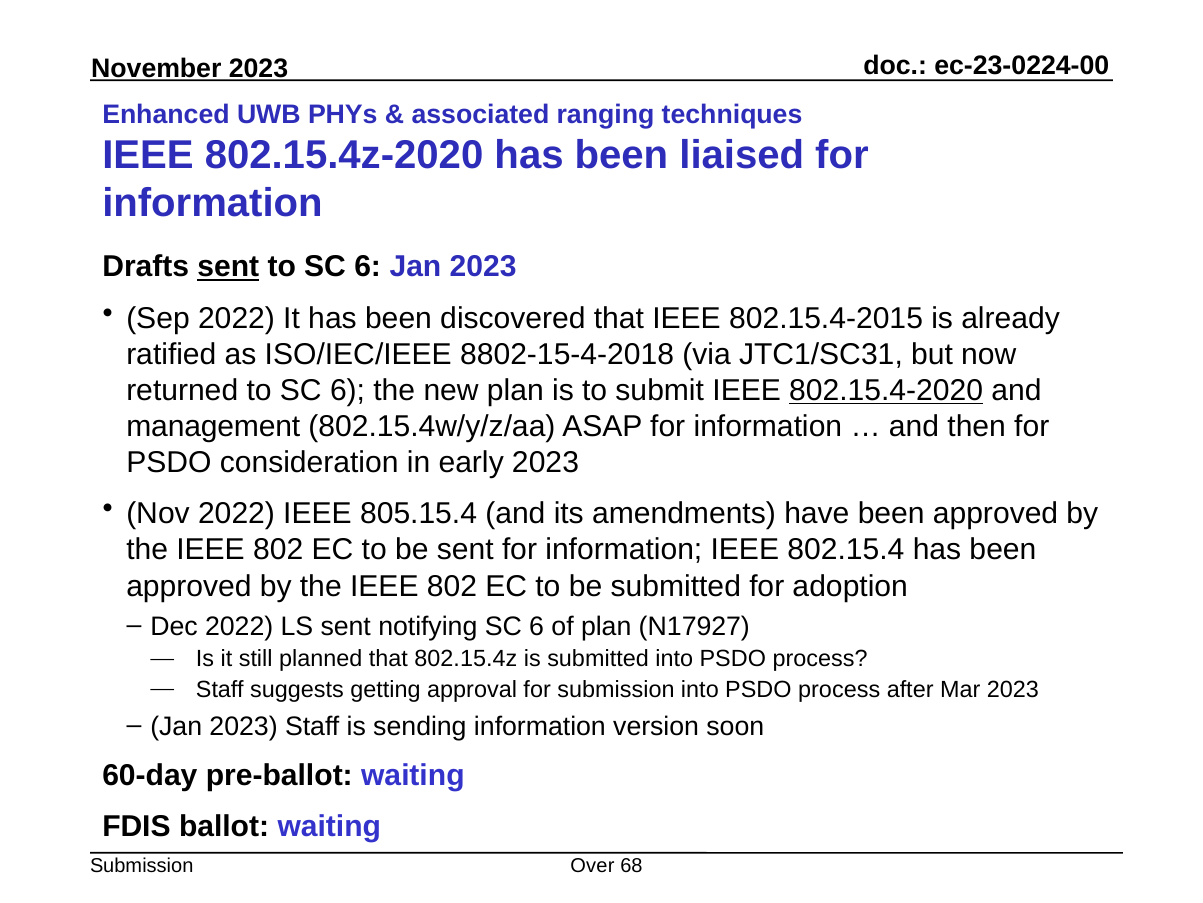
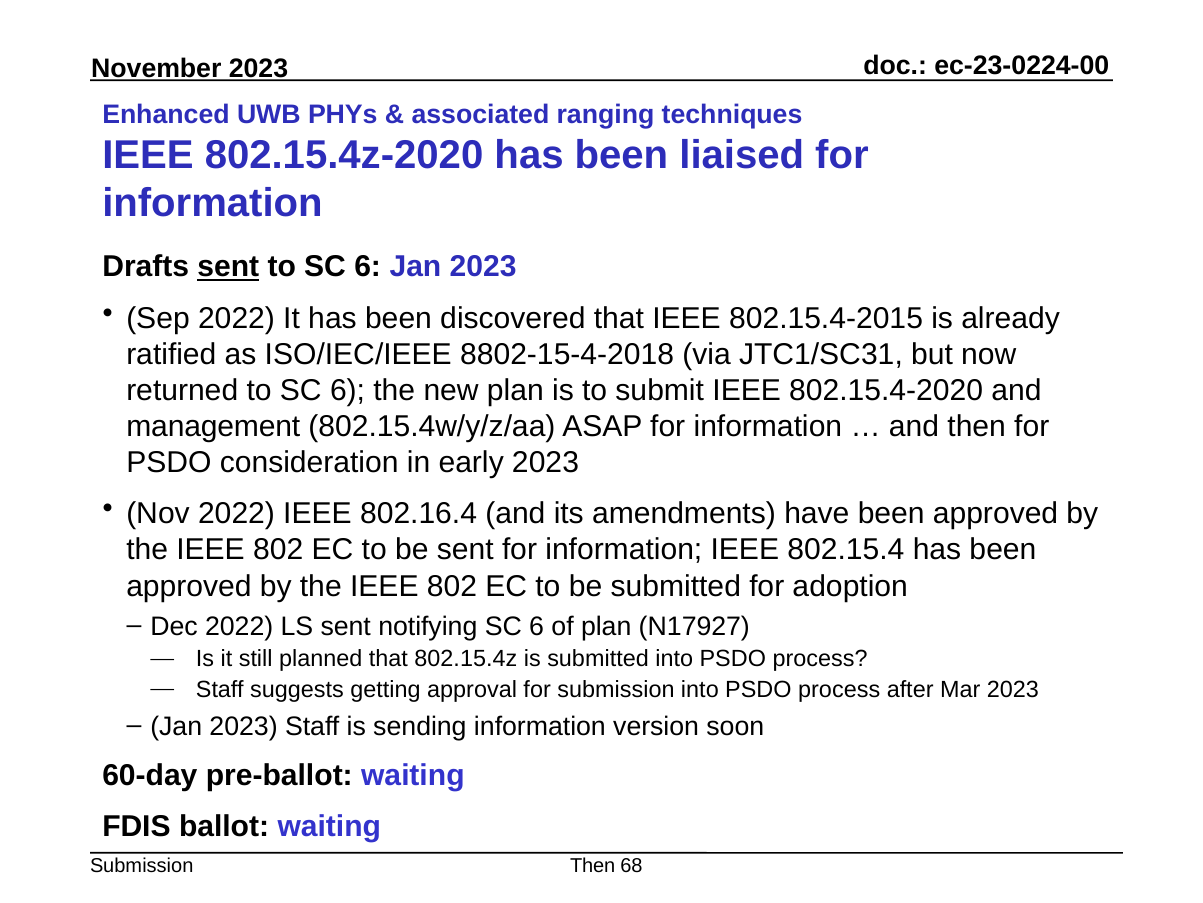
802.15.4-2020 underline: present -> none
805.15.4: 805.15.4 -> 802.16.4
Over at (592, 865): Over -> Then
